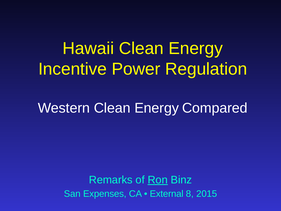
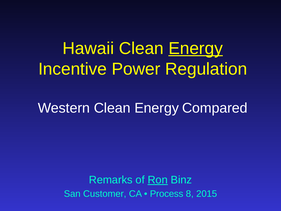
Energy at (196, 48) underline: none -> present
Expenses: Expenses -> Customer
External: External -> Process
